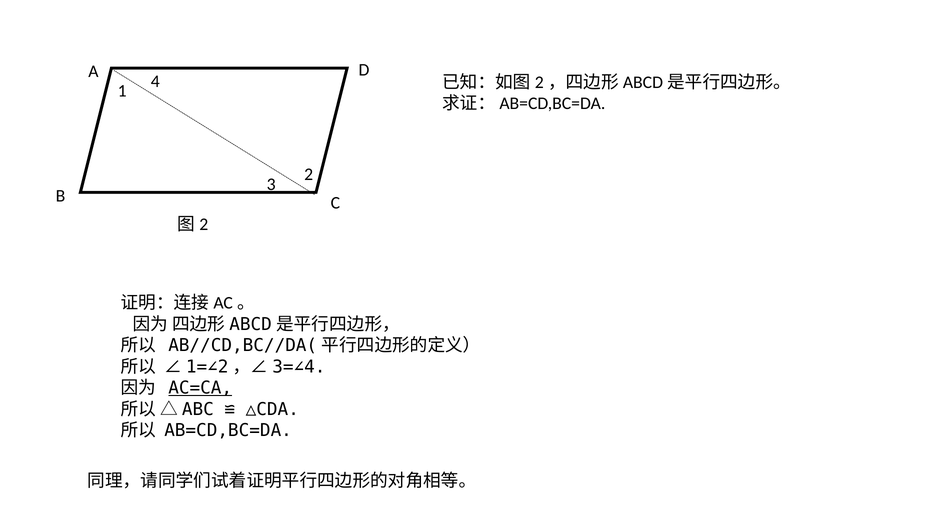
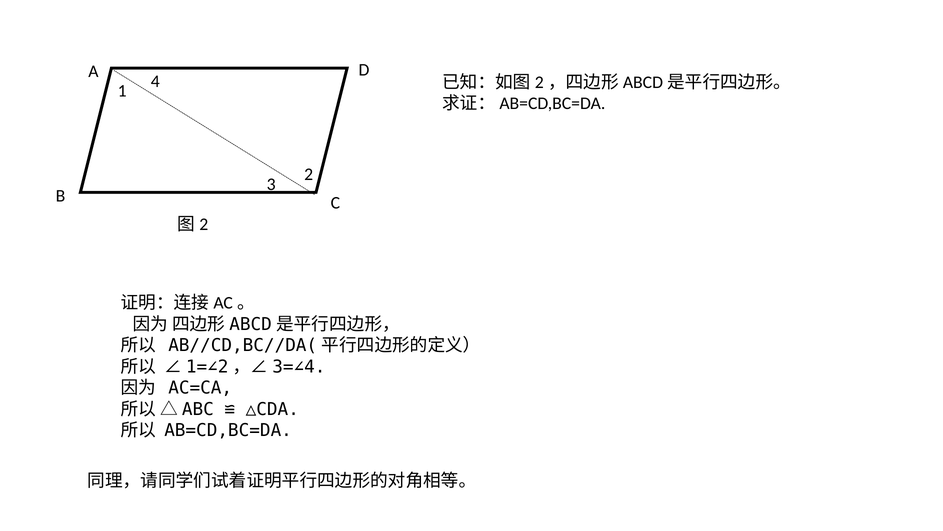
AC=CA underline: present -> none
